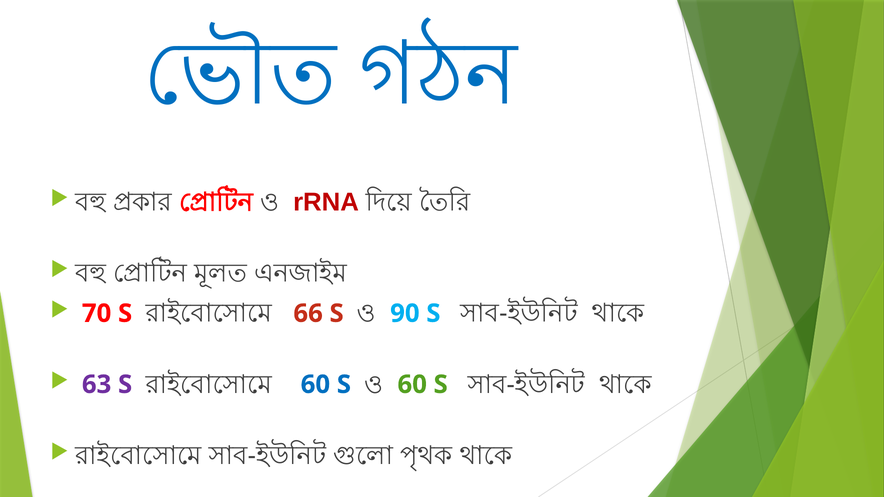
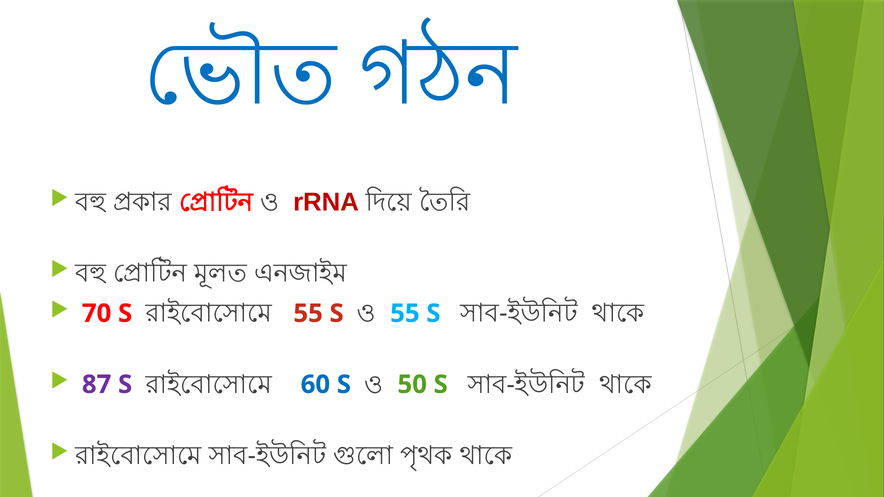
66 at (308, 314): 66 -> 55
90 at (405, 314): 90 -> 55
63: 63 -> 87
60 at (412, 385): 60 -> 50
